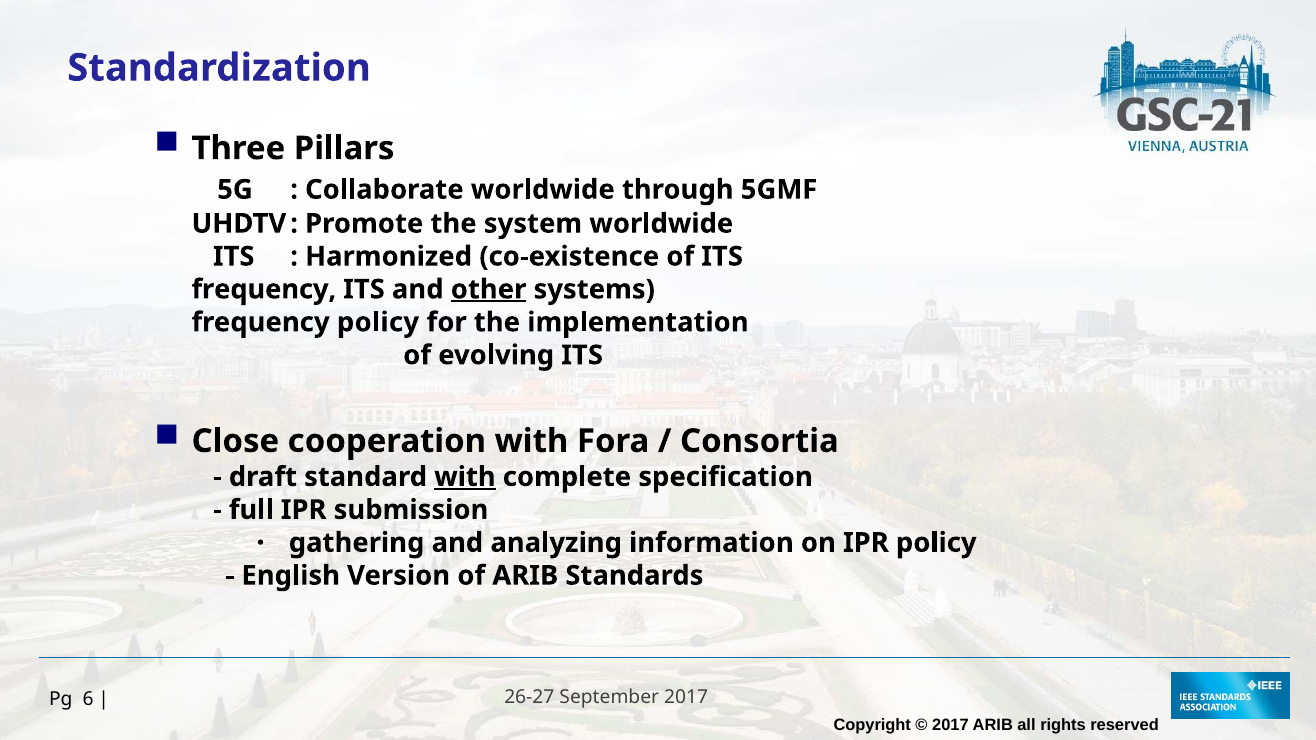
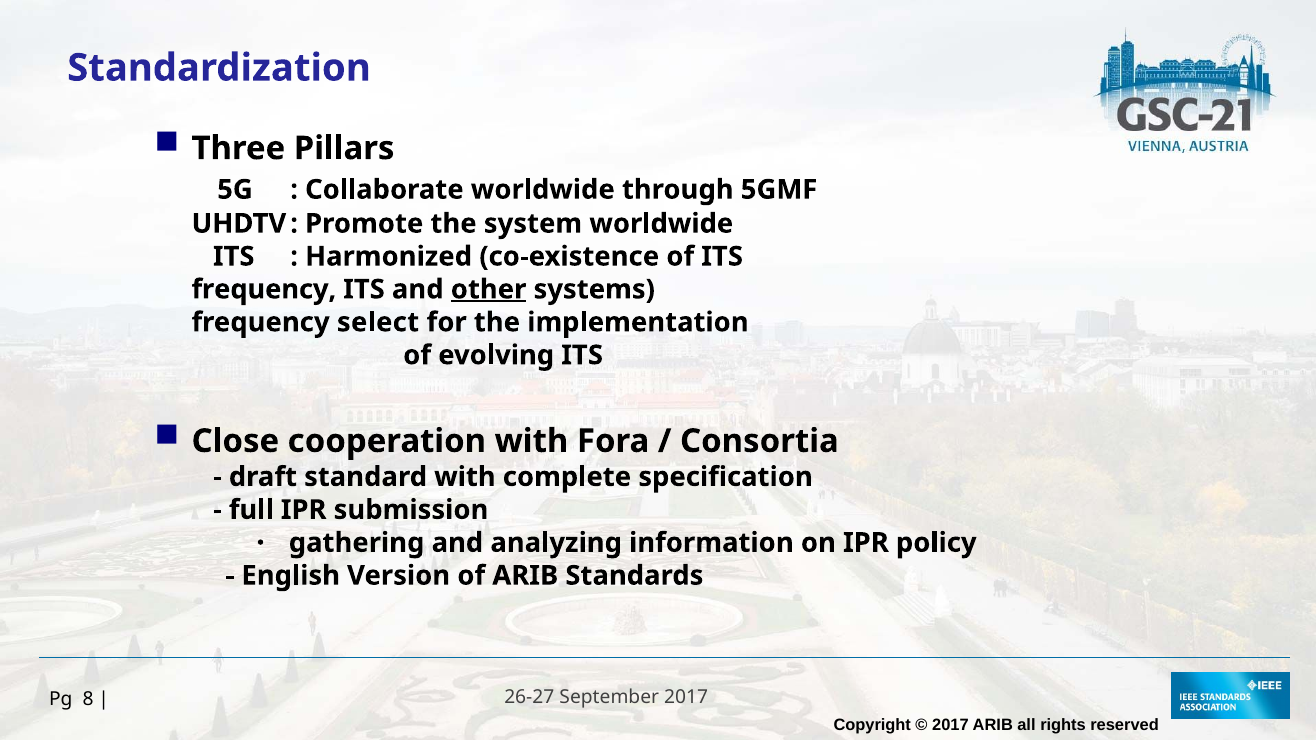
frequency policy: policy -> select
with at (465, 477) underline: present -> none
6: 6 -> 8
